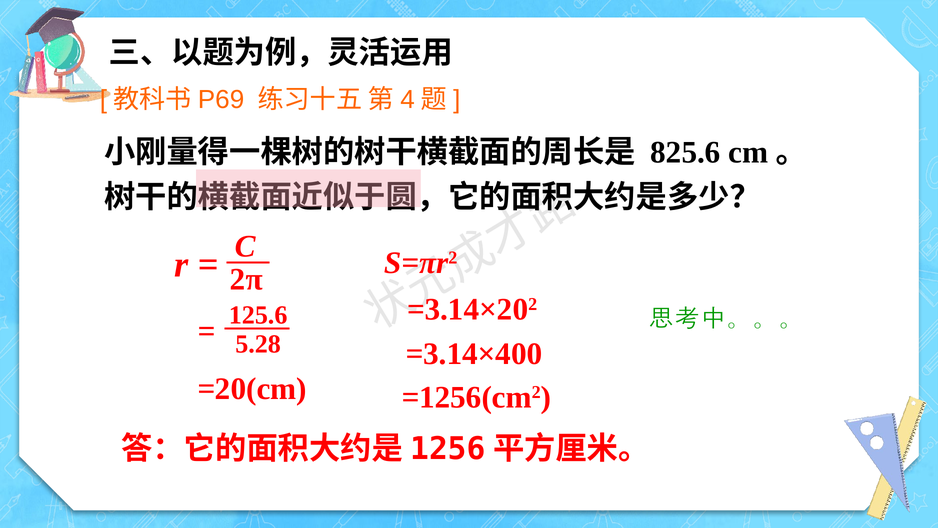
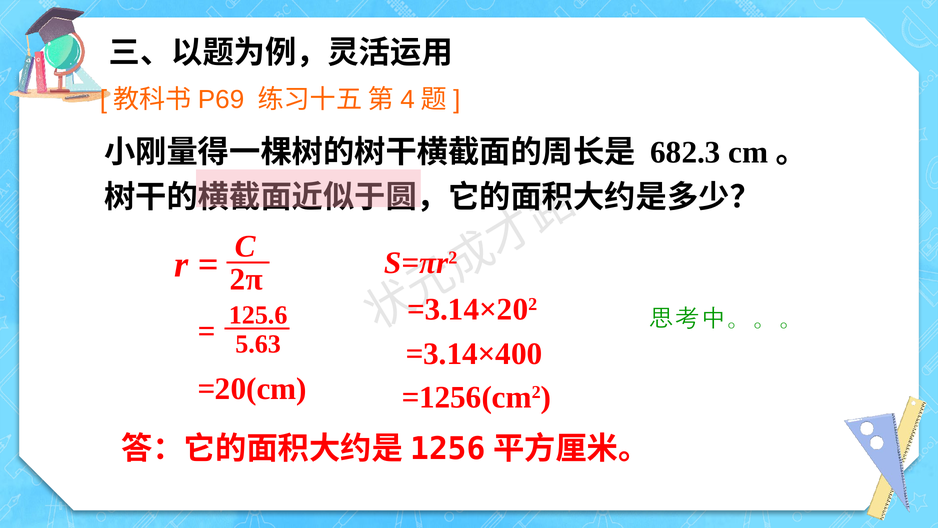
825.6: 825.6 -> 682.3
5.28: 5.28 -> 5.63
